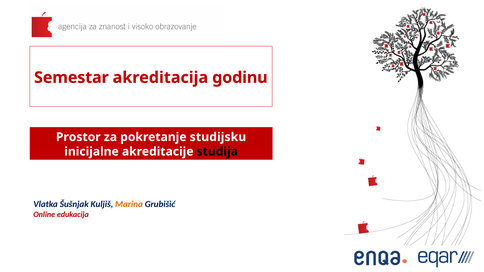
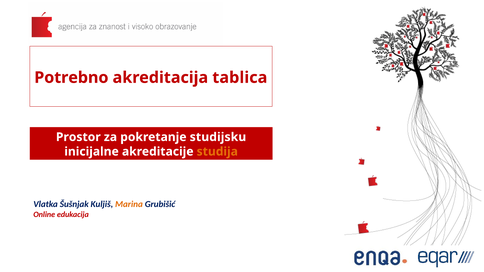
Semestar: Semestar -> Potrebno
godinu: godinu -> tablica
studija colour: black -> orange
